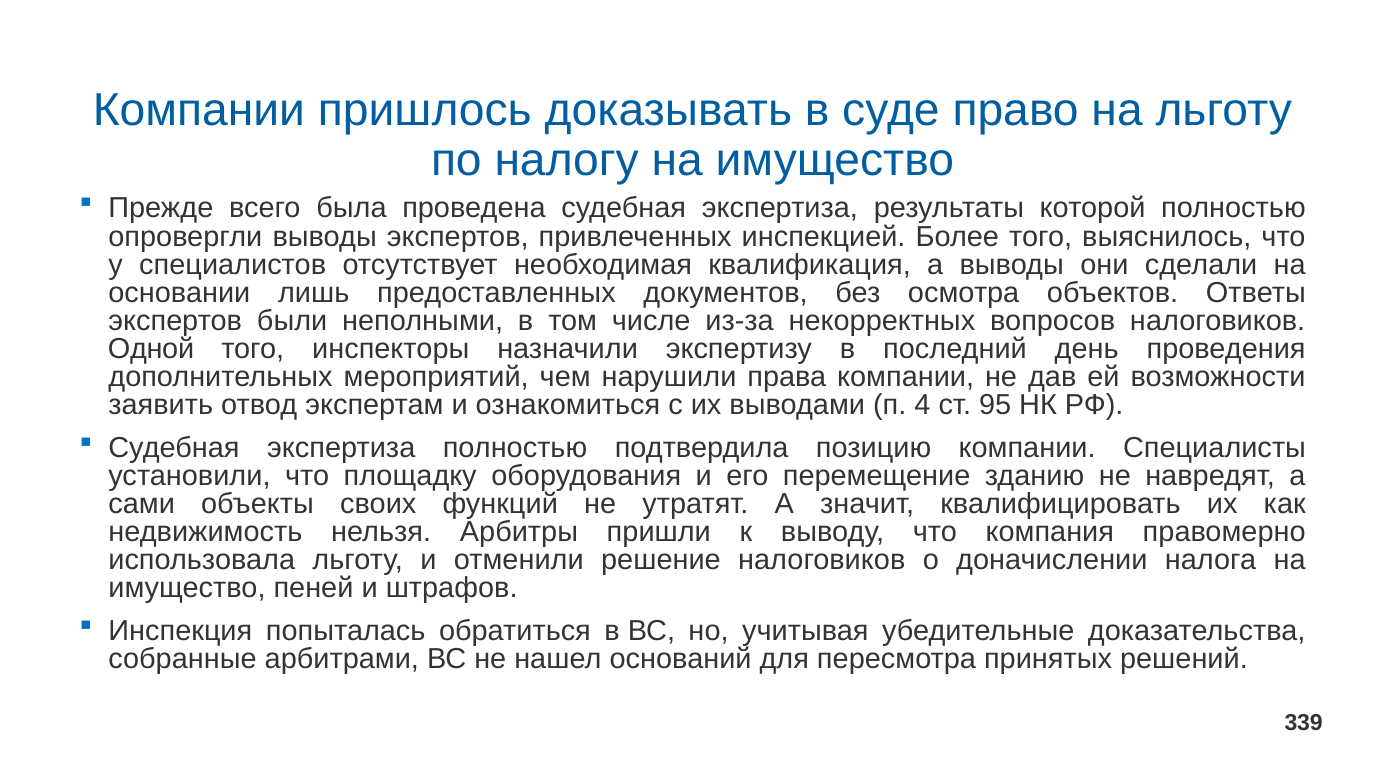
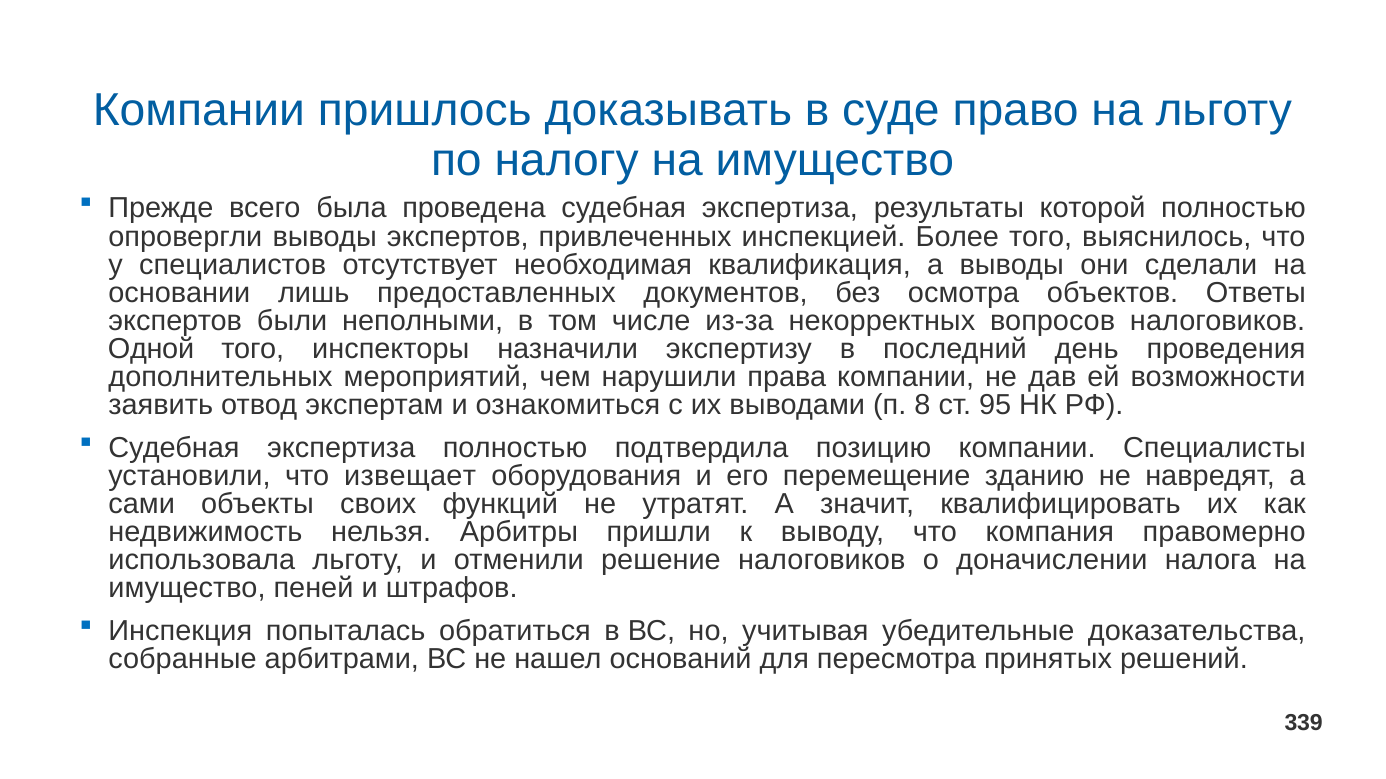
4: 4 -> 8
площадку: площадку -> извещает
